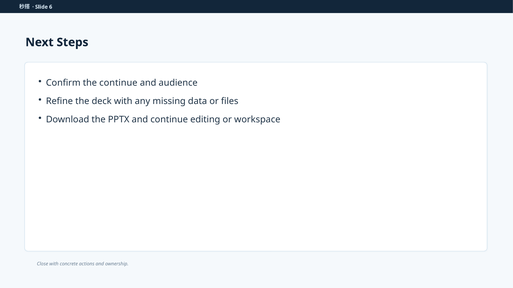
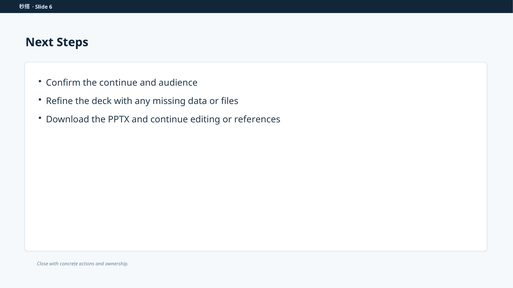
workspace: workspace -> references
